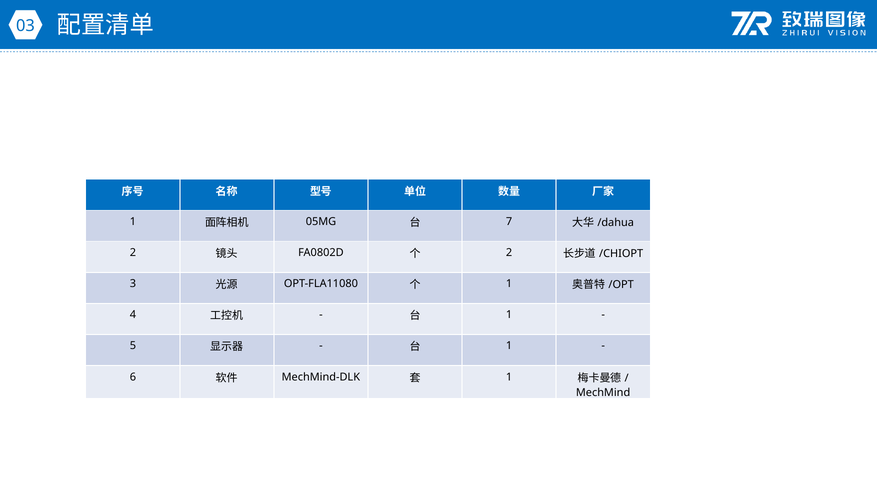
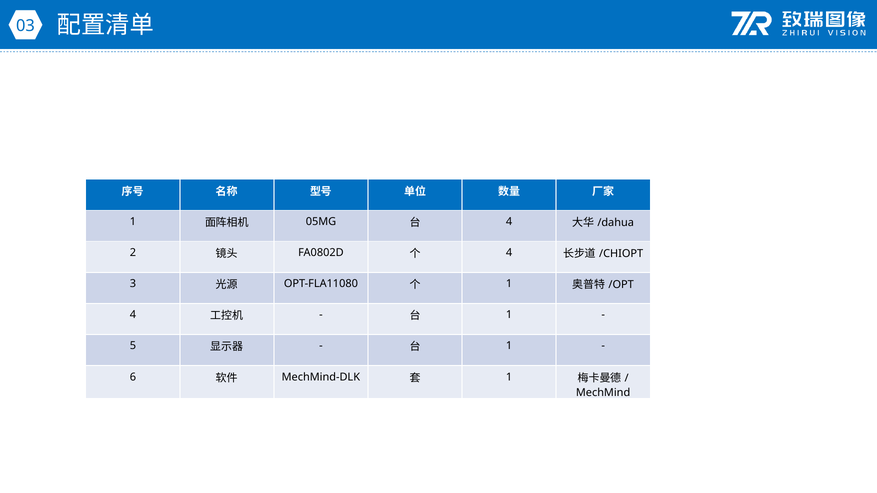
7 at (509, 222): 7 -> 4
2 at (509, 253): 2 -> 4
